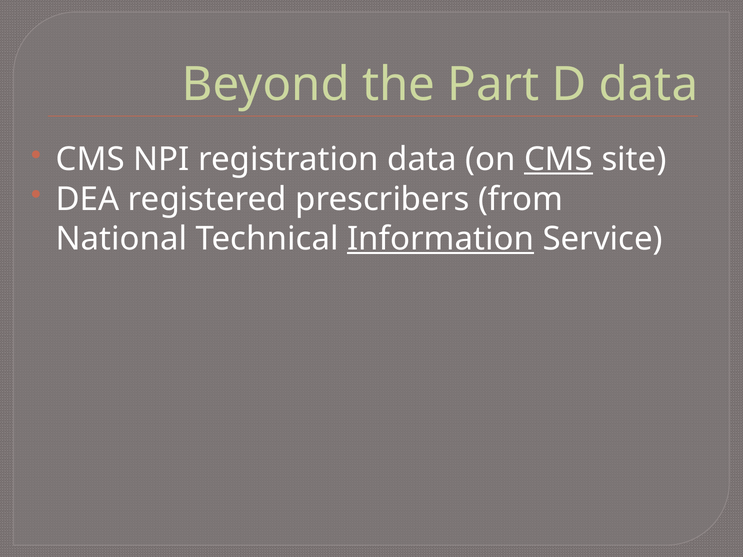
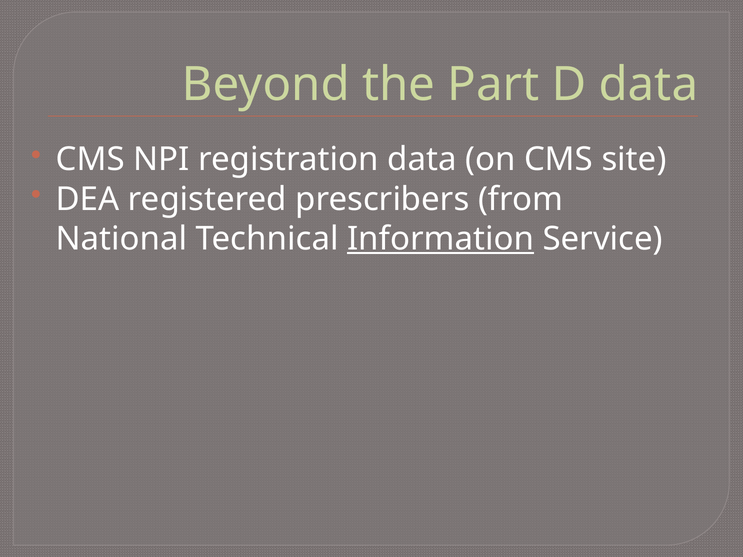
CMS at (559, 160) underline: present -> none
